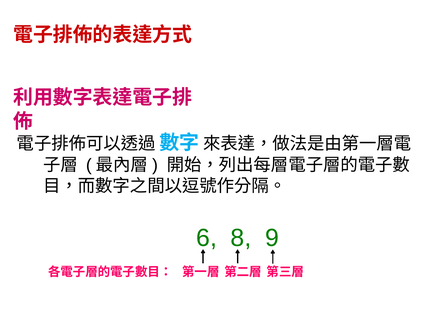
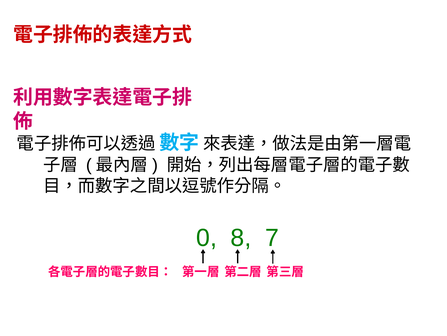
6: 6 -> 0
9: 9 -> 7
